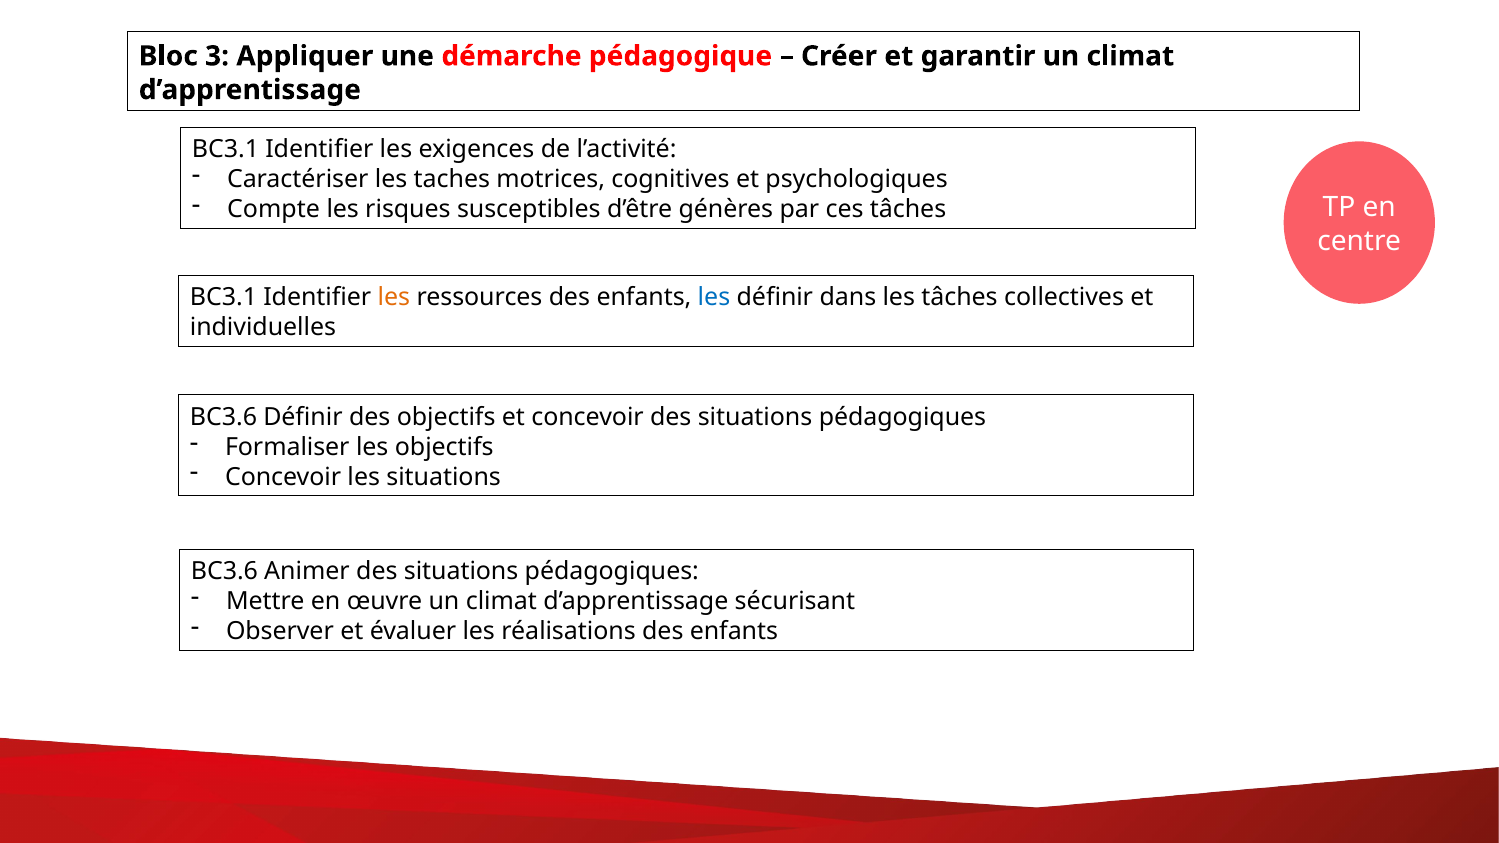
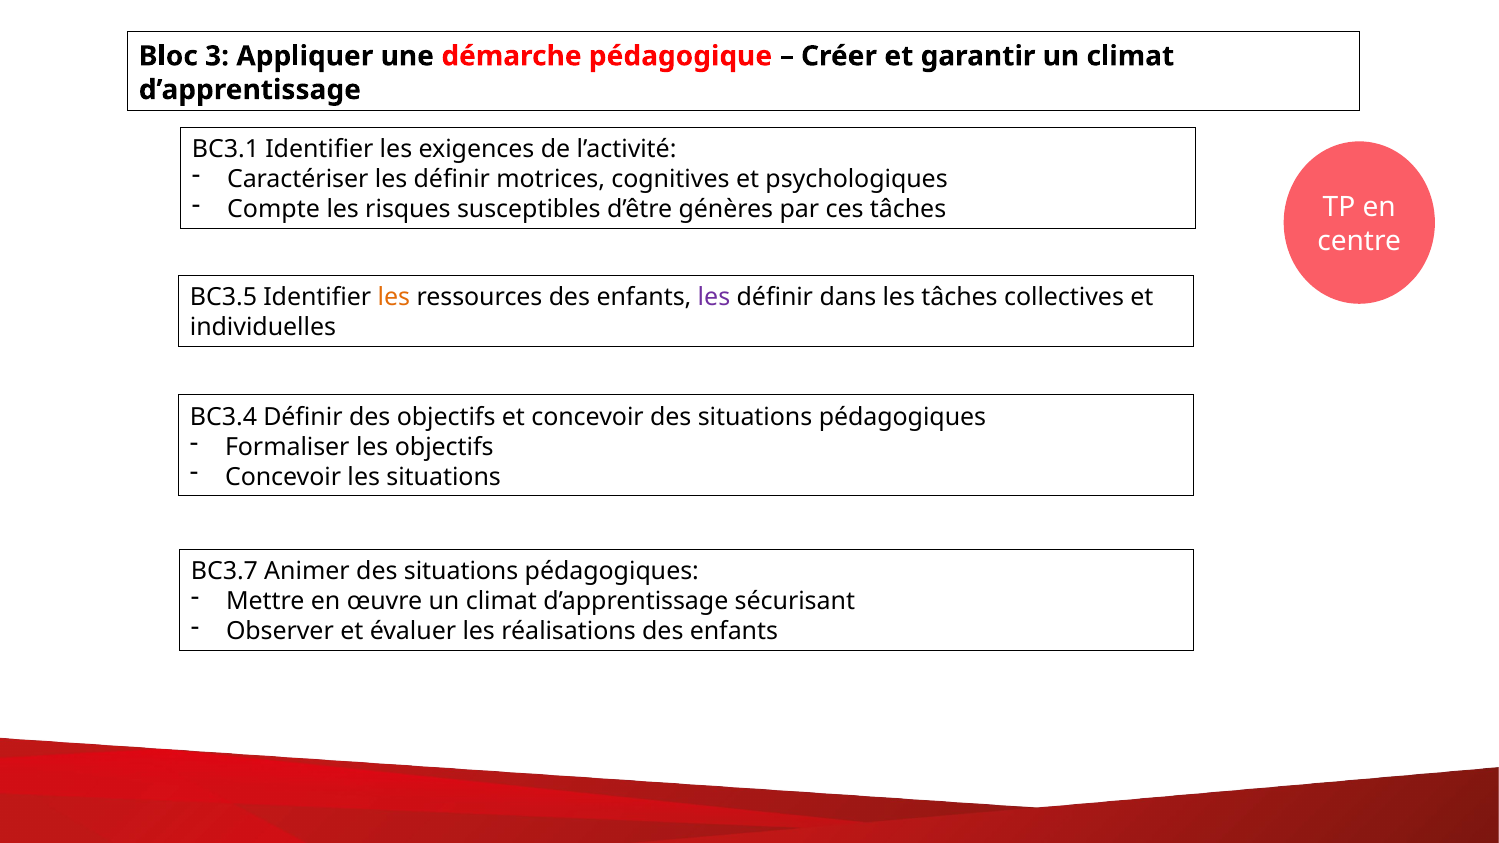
Caractériser les taches: taches -> définir
BC3.1 at (223, 297): BC3.1 -> BC3.5
les at (714, 297) colour: blue -> purple
BC3.6 at (223, 417): BC3.6 -> BC3.4
BC3.6 at (224, 572): BC3.6 -> BC3.7
